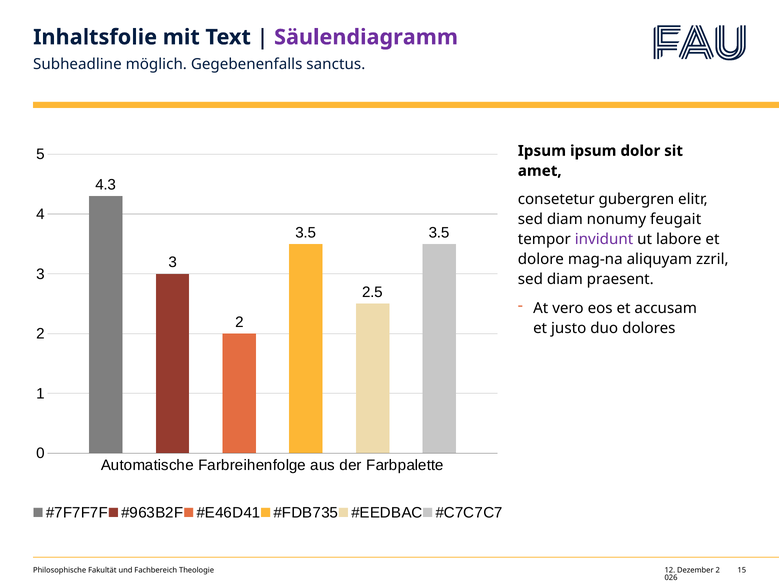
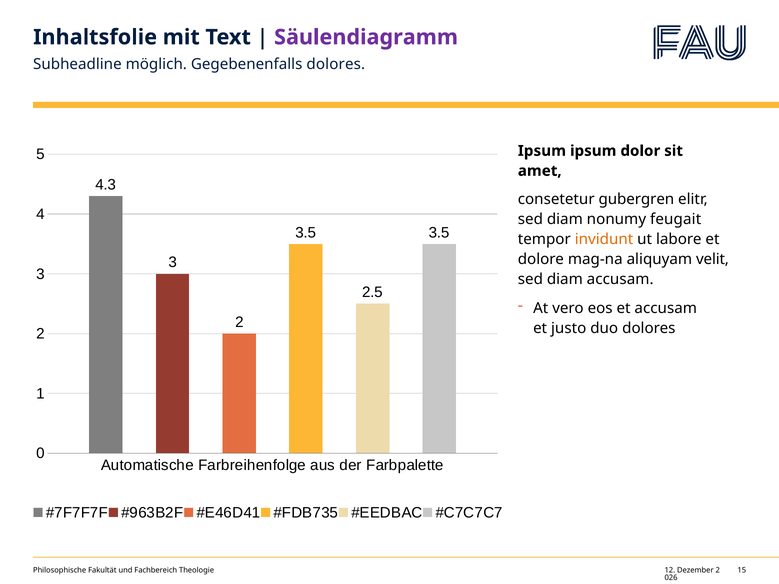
Gegebenenfalls sanctus: sanctus -> dolores
invidunt colour: purple -> orange
zzril: zzril -> velit
diam praesent: praesent -> accusam
